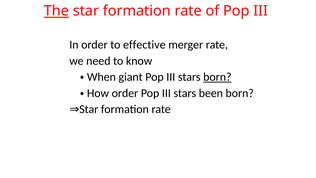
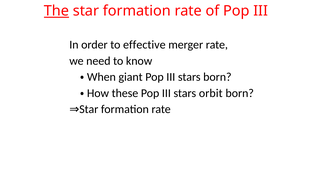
born at (217, 77) underline: present -> none
order at (125, 93): order -> these
been: been -> orbit
